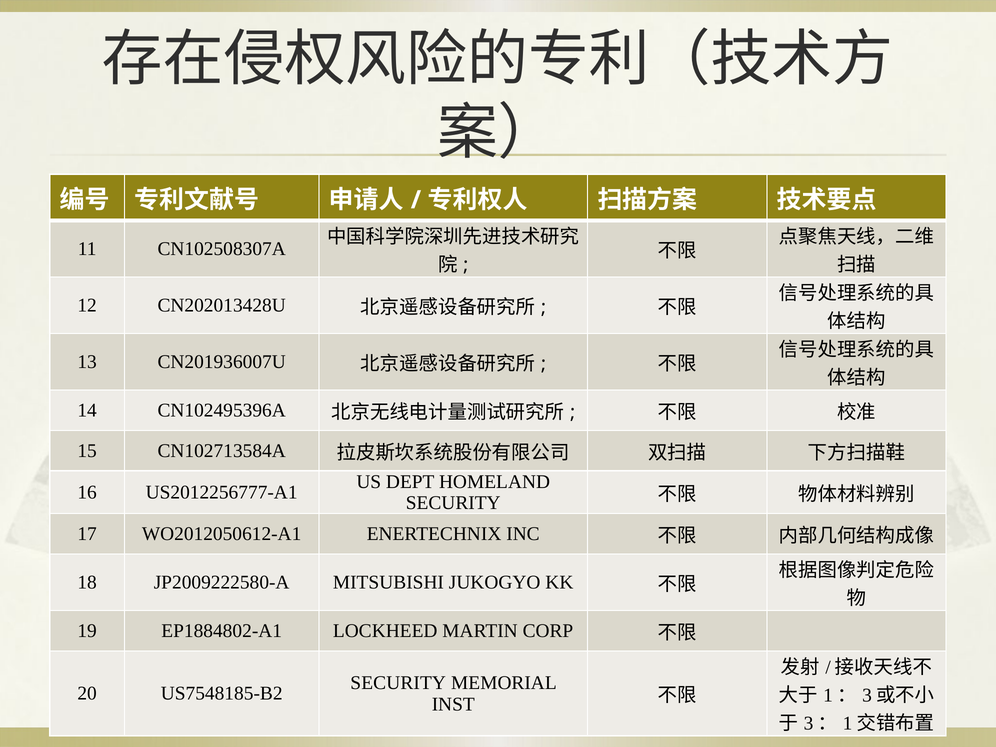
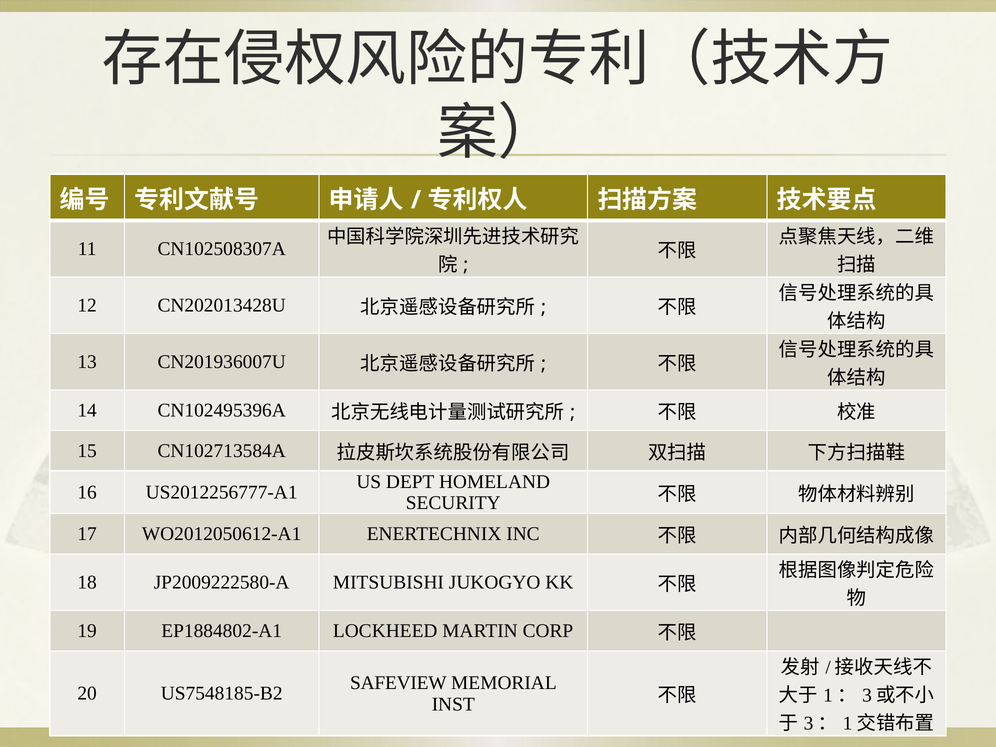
SECURITY at (398, 683): SECURITY -> SAFEVIEW
